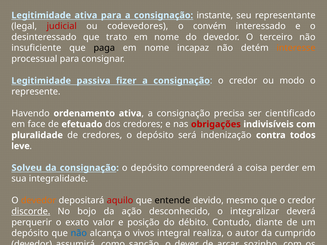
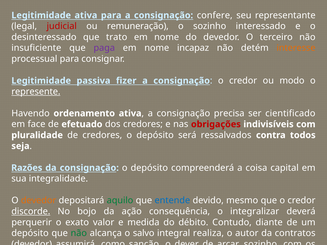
instante: instante -> confere
codevedores: codevedores -> remuneração
o convém: convém -> sozinho
paga colour: black -> purple
represente underline: none -> present
indenização: indenização -> ressalvados
leve: leve -> seja
Solveu: Solveu -> Razões
perder: perder -> capital
aquilo colour: red -> green
entende colour: black -> blue
desconhecido: desconhecido -> consequência
posição: posição -> medida
não at (79, 233) colour: blue -> green
vivos: vivos -> salvo
cumprido: cumprido -> contratos
